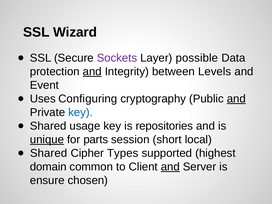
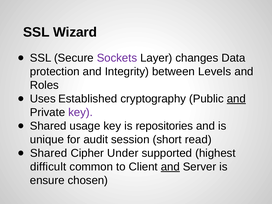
possible: possible -> changes
and at (92, 72) underline: present -> none
Event: Event -> Roles
Configuring: Configuring -> Established
key at (81, 112) colour: blue -> purple
unique underline: present -> none
parts: parts -> audit
local: local -> read
Types: Types -> Under
domain: domain -> difficult
